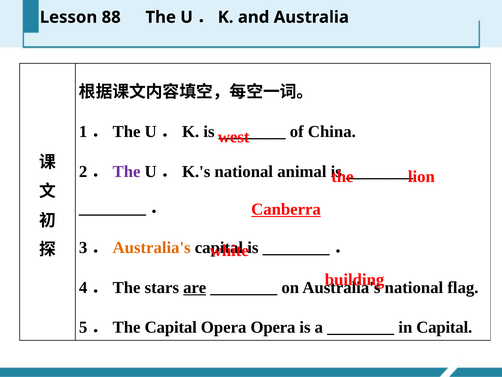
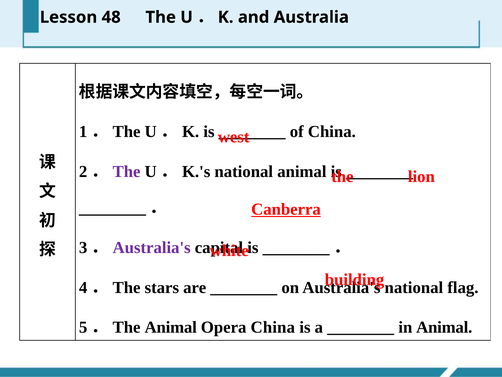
88: 88 -> 48
Australia's at (152, 247) colour: orange -> purple
are underline: present -> none
The Capital: Capital -> Animal
Opera Opera: Opera -> China
in Capital: Capital -> Animal
